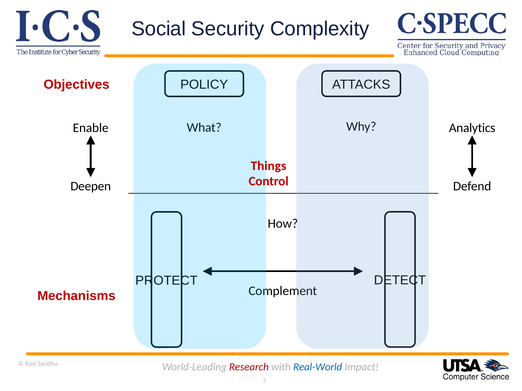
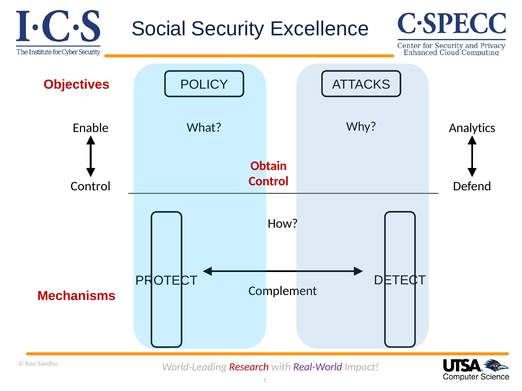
Complexity: Complexity -> Excellence
Things: Things -> Obtain
Deepen at (91, 187): Deepen -> Control
Real-World colour: blue -> purple
